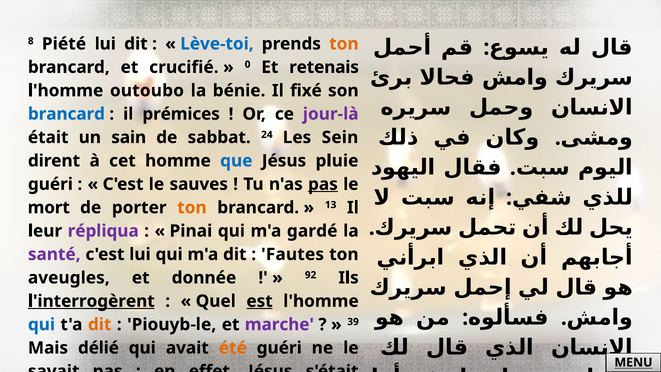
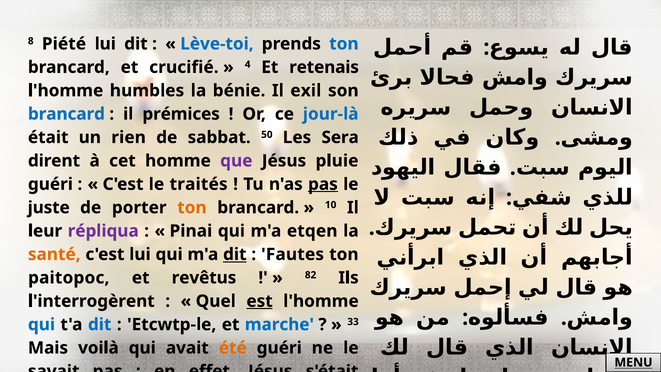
ton at (344, 44) colour: orange -> blue
0: 0 -> 4
outoubo: outoubo -> humbles
fixé: fixé -> exil
jour-là colour: purple -> blue
sain: sain -> rien
24: 24 -> 50
Sein: Sein -> Sera
que colour: blue -> purple
sauves: sauves -> traités
mort: mort -> juste
13: 13 -> 10
gardé: gardé -> etqen
santé colour: purple -> orange
dit at (235, 254) underline: none -> present
aveugles: aveugles -> paitopoc
donnée: donnée -> revêtus
92: 92 -> 82
l'interrogèrent underline: present -> none
dit at (100, 324) colour: orange -> blue
Piouyb-le: Piouyb-le -> Etcwtp-le
marche colour: purple -> blue
39: 39 -> 33
délié: délié -> voilà
